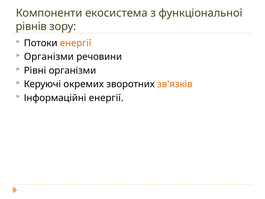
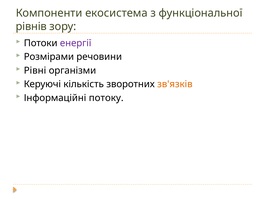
енергії at (76, 43) colour: orange -> purple
Організми at (49, 57): Організми -> Розмірами
окремих: окремих -> кількість
Інформаційні енергії: енергії -> потоку
